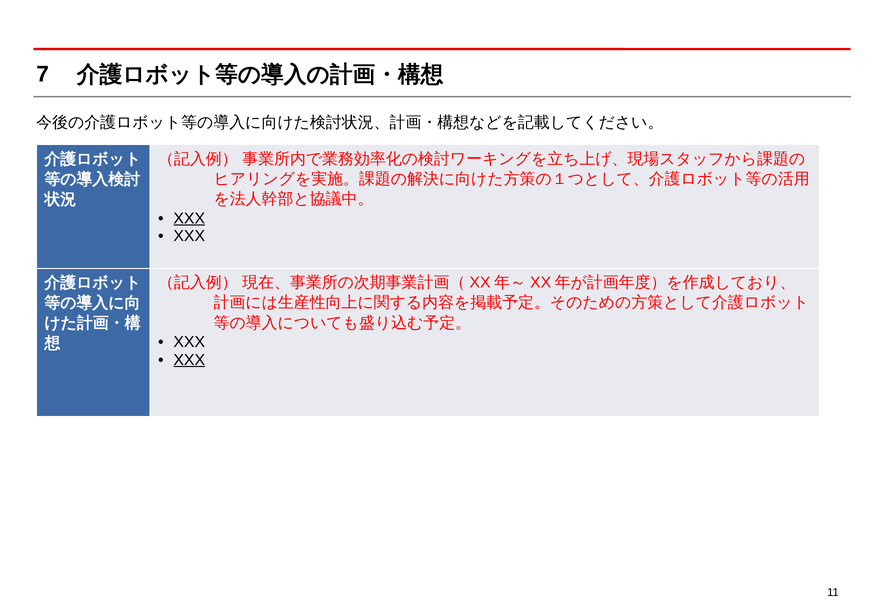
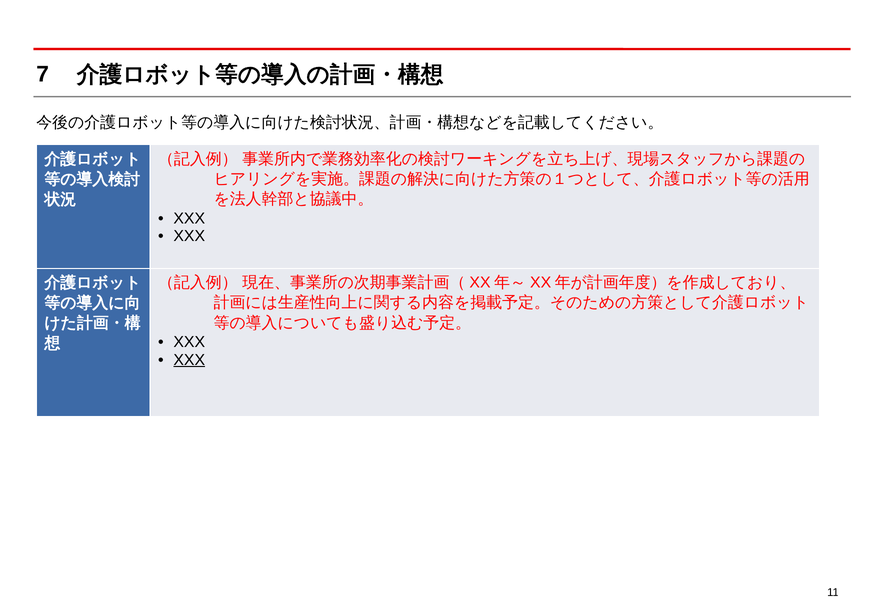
XXX at (189, 218) underline: present -> none
